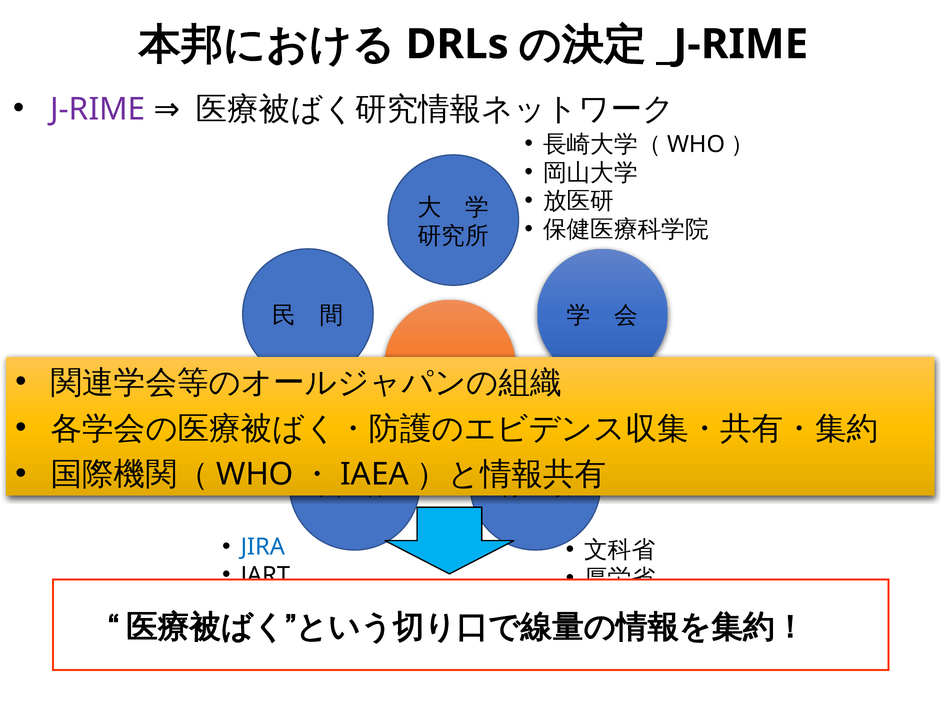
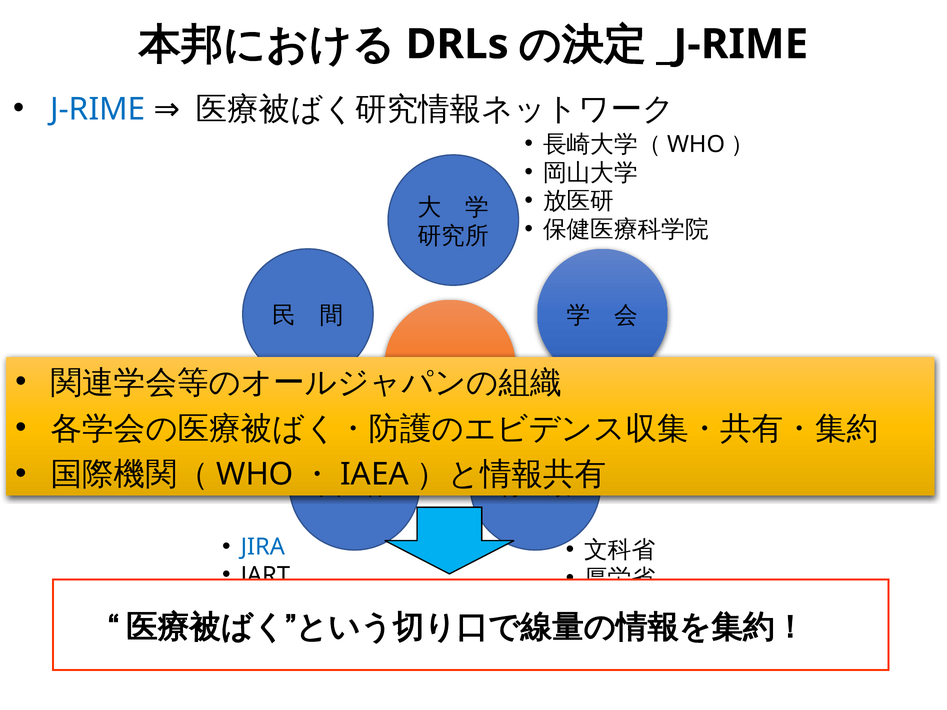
J-RIME at (98, 109) colour: purple -> blue
